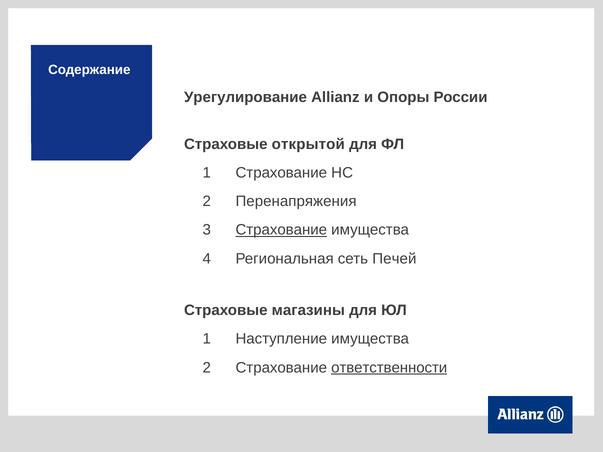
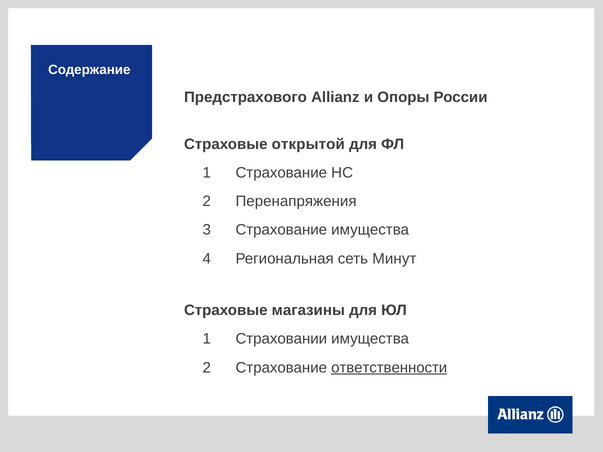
Урегулирование: Урегулирование -> Предстрахового
Страхование at (281, 230) underline: present -> none
Печей: Печей -> Минут
Наступление: Наступление -> Страховании
